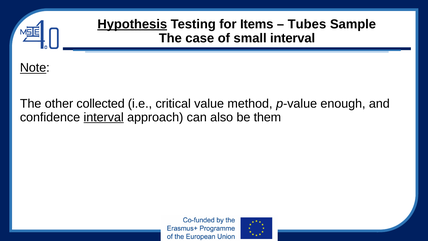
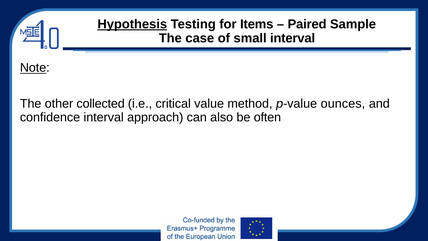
Tubes: Tubes -> Paired
enough: enough -> ounces
interval at (104, 117) underline: present -> none
them: them -> often
